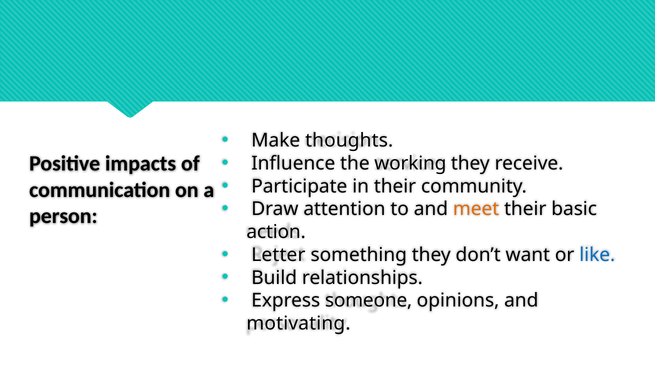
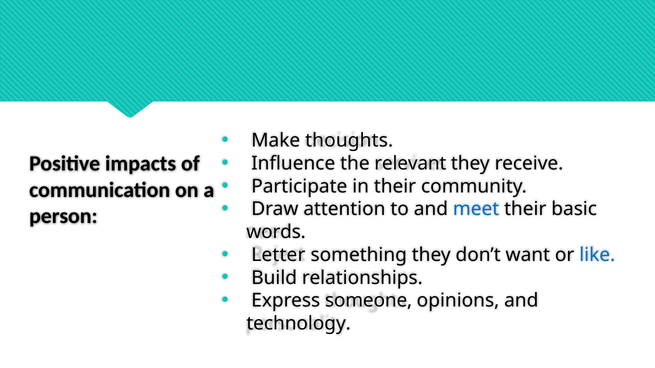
working: working -> relevant
meet colour: orange -> blue
action: action -> words
motivating: motivating -> technology
